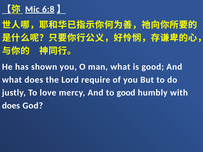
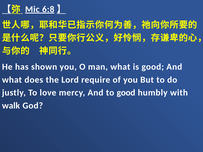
does at (11, 106): does -> walk
